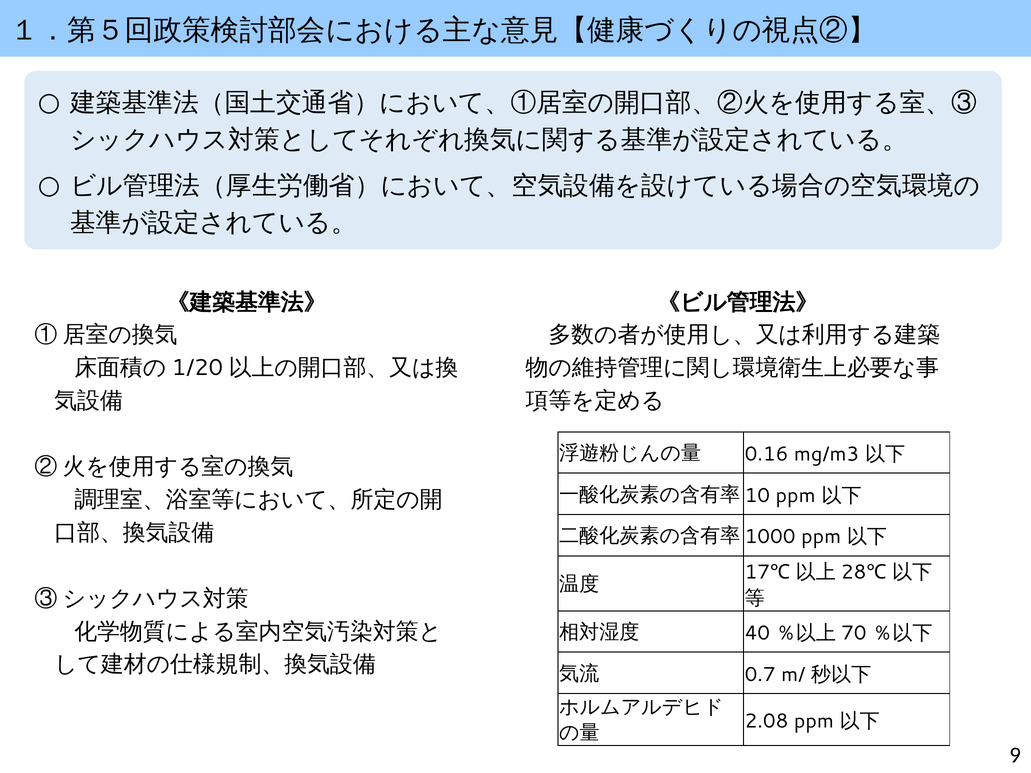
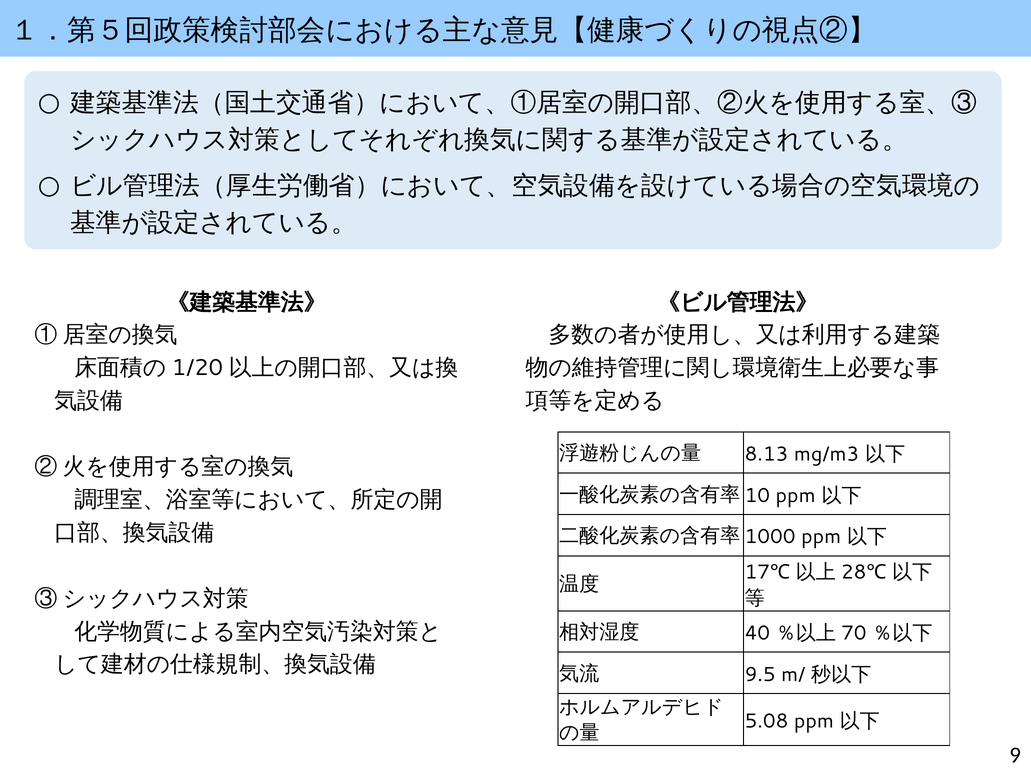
0.16: 0.16 -> 8.13
0.7: 0.7 -> 9.5
2.08: 2.08 -> 5.08
